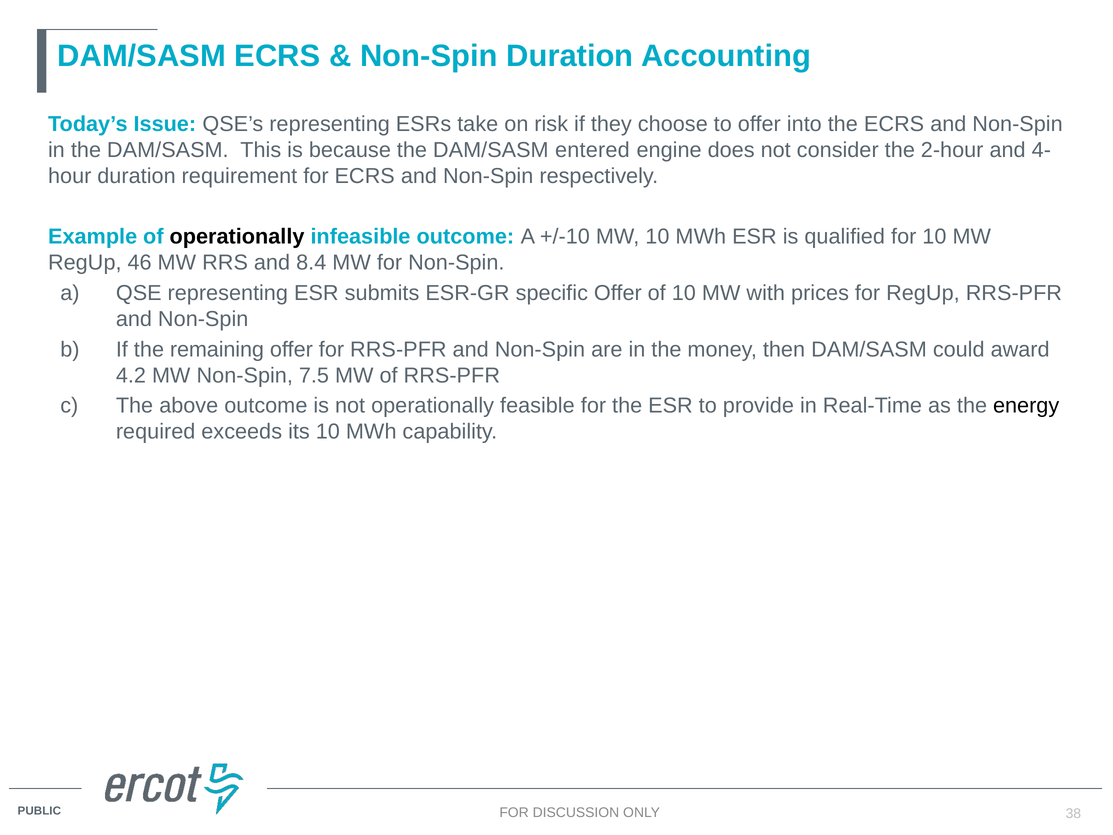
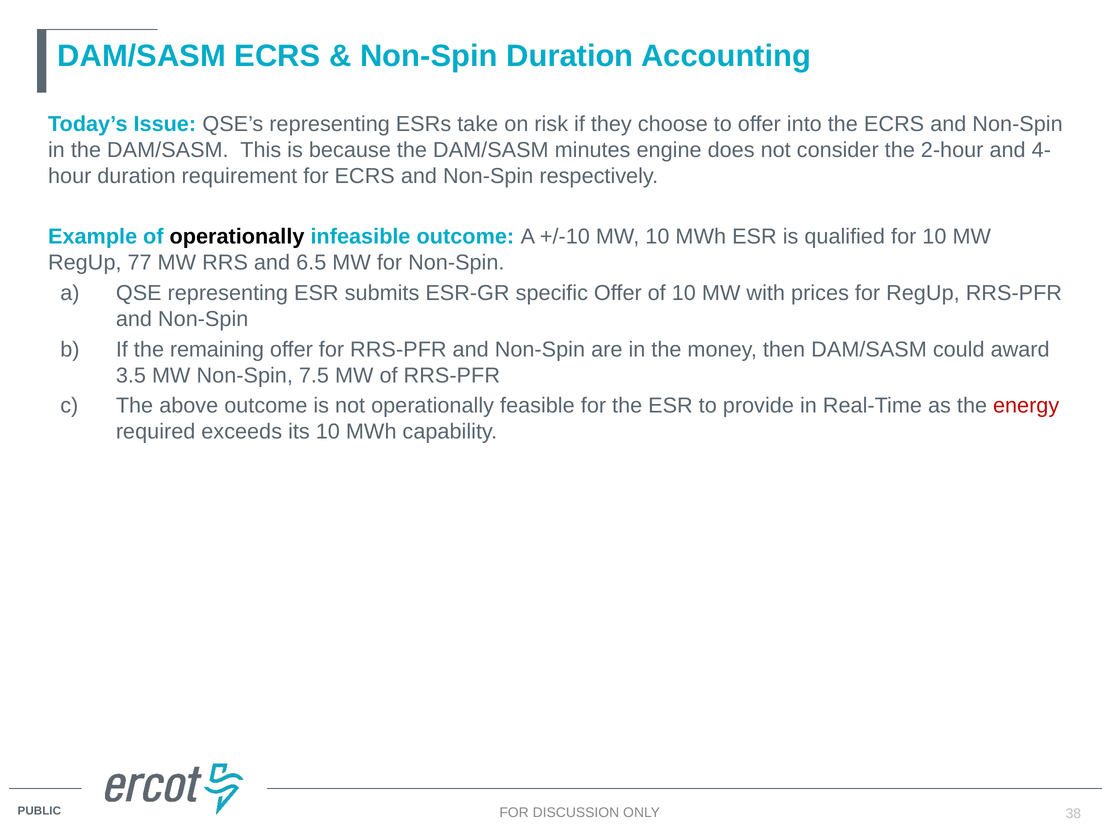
entered: entered -> minutes
46: 46 -> 77
8.4: 8.4 -> 6.5
4.2: 4.2 -> 3.5
energy colour: black -> red
